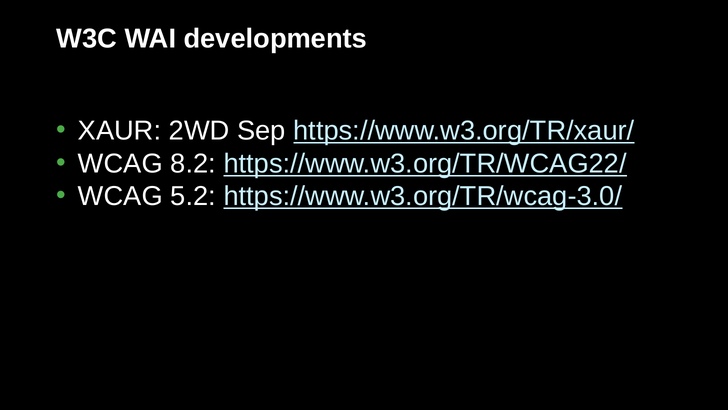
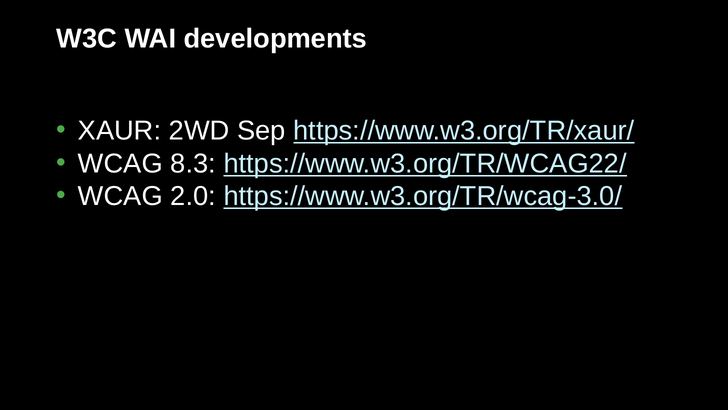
8.2: 8.2 -> 8.3
5.2: 5.2 -> 2.0
